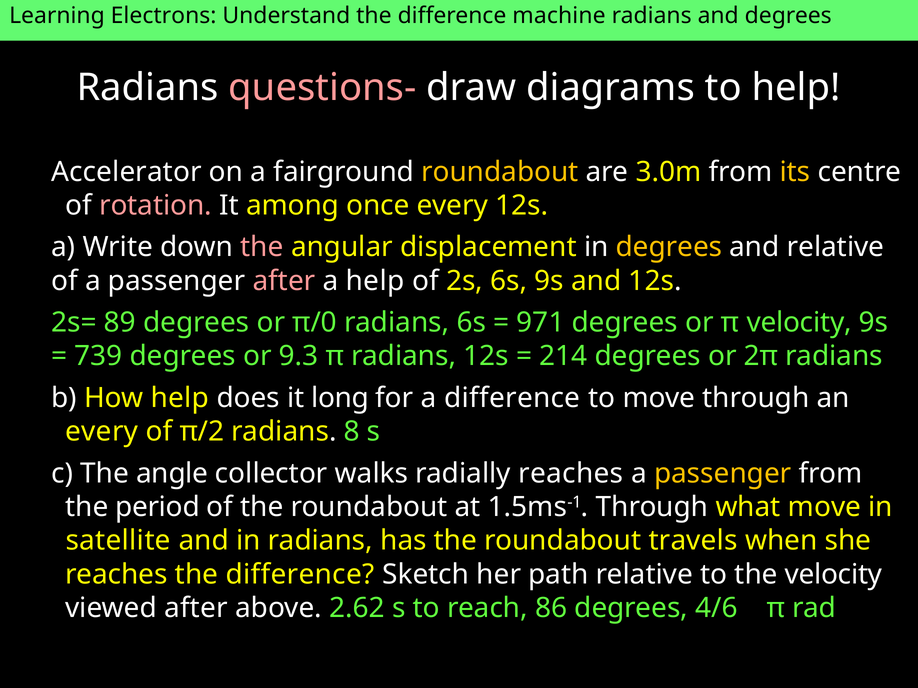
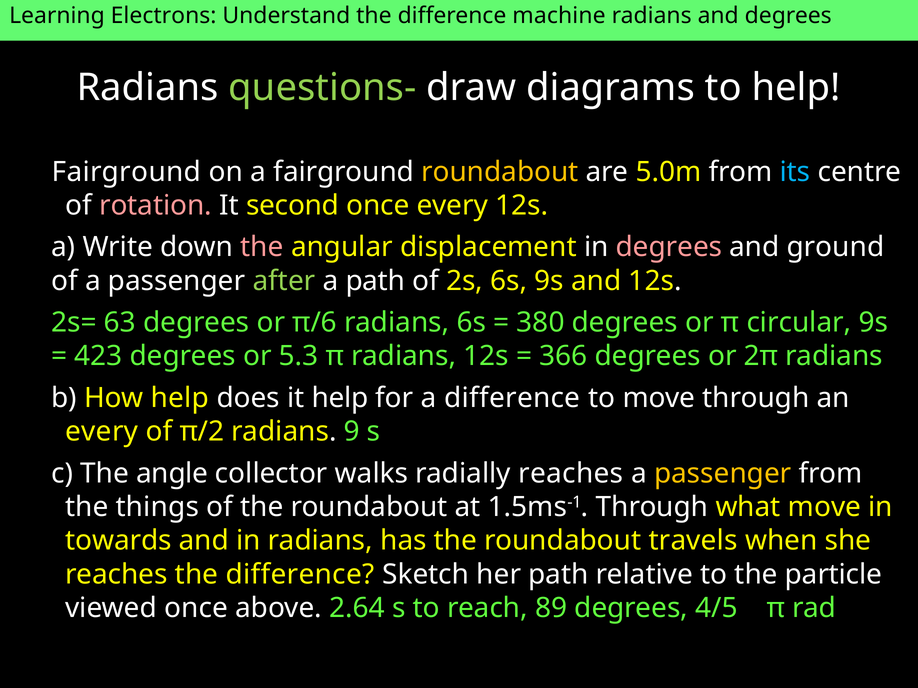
questions- colour: pink -> light green
Accelerator at (126, 172): Accelerator -> Fairground
3.0m: 3.0m -> 5.0m
its colour: yellow -> light blue
among: among -> second
degrees at (669, 247) colour: yellow -> pink
and relative: relative -> ground
after at (284, 281) colour: pink -> light green
a help: help -> path
89: 89 -> 63
π/0: π/0 -> π/6
971: 971 -> 380
π velocity: velocity -> circular
739: 739 -> 423
9.3: 9.3 -> 5.3
214: 214 -> 366
it long: long -> help
8: 8 -> 9
period: period -> things
satellite: satellite -> towards
the velocity: velocity -> particle
viewed after: after -> once
2.62: 2.62 -> 2.64
86: 86 -> 89
4/6: 4/6 -> 4/5
